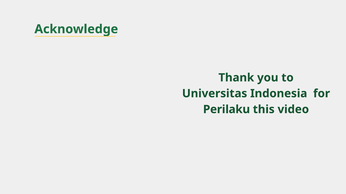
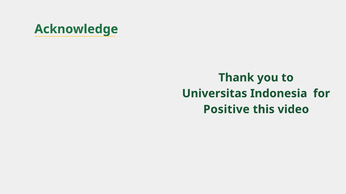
Perilaku: Perilaku -> Positive
